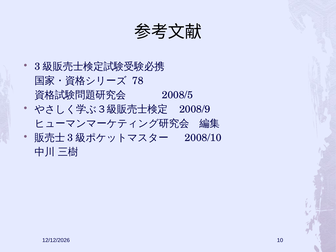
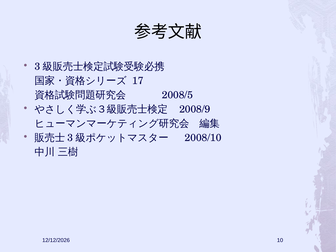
78: 78 -> 17
